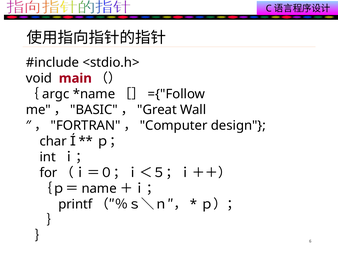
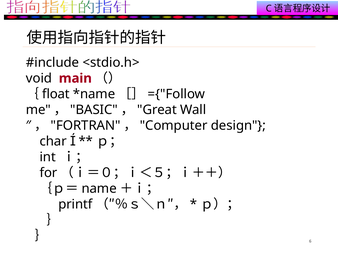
argc: argc -> float
